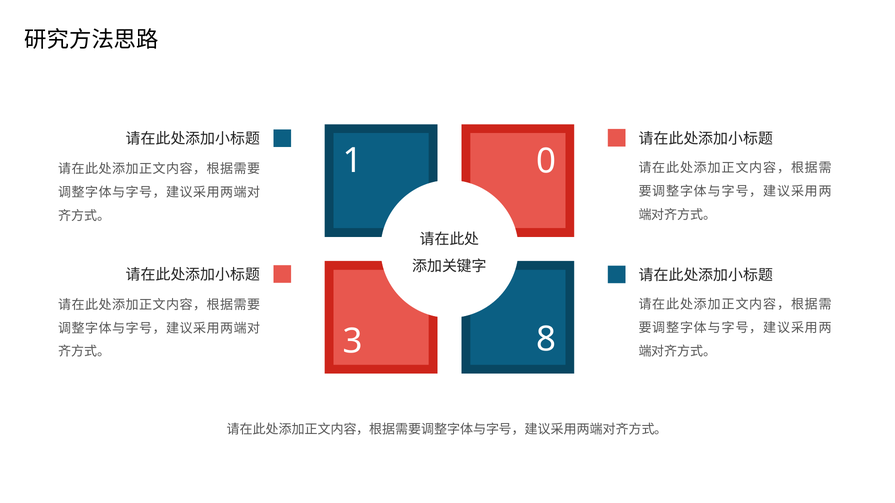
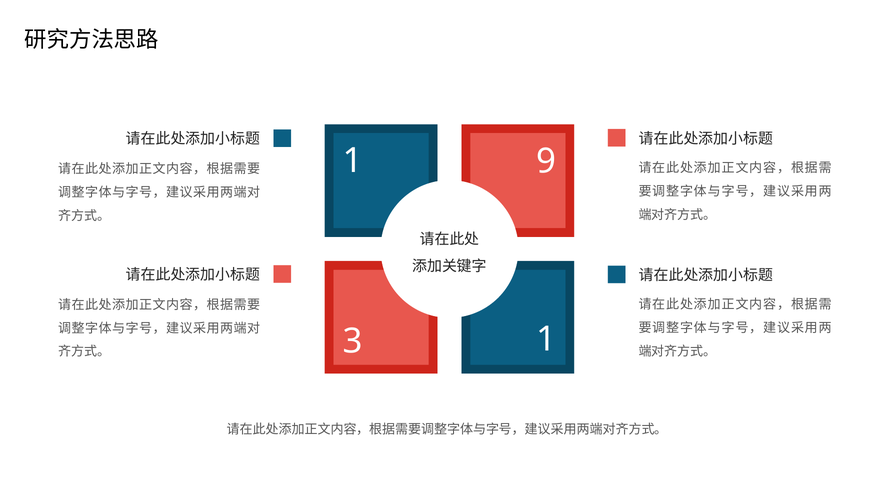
0: 0 -> 9
3 8: 8 -> 1
